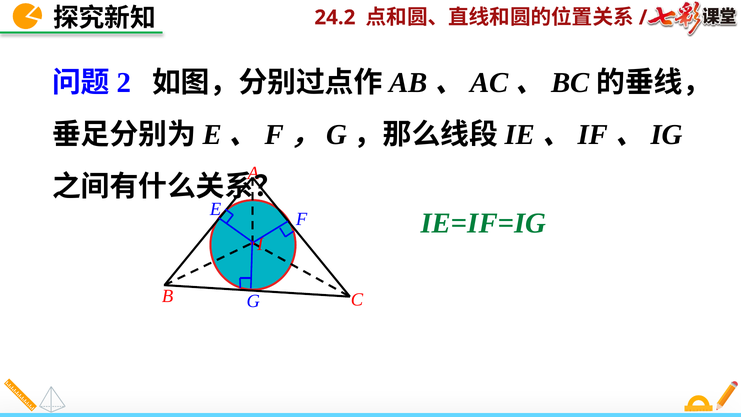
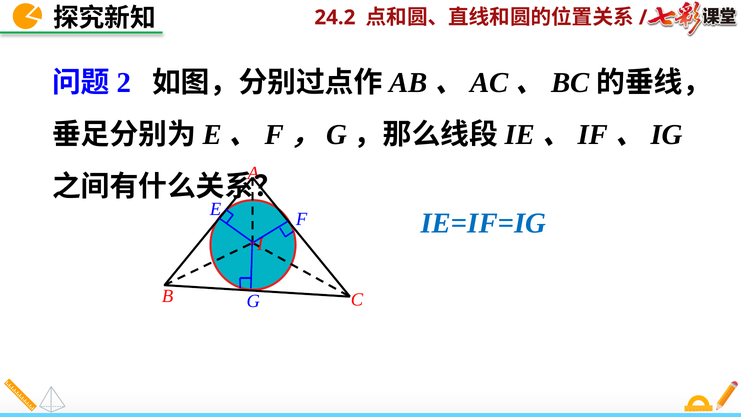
IE=IF=IG colour: green -> blue
